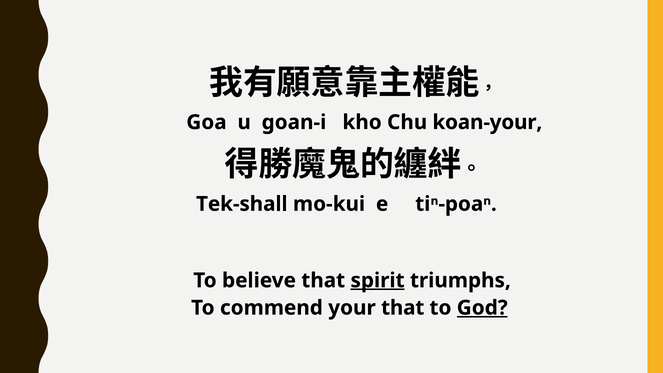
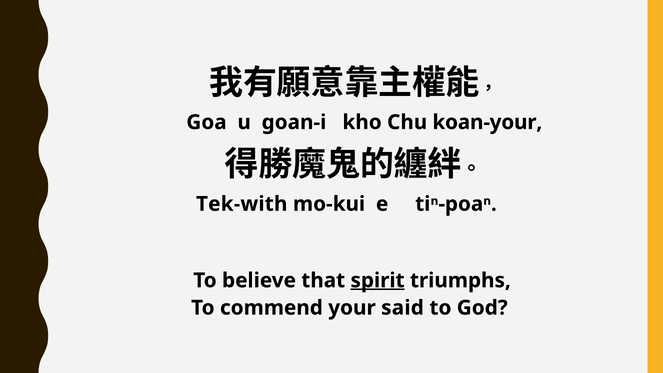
Tek-shall: Tek-shall -> Tek-with
your that: that -> said
God underline: present -> none
